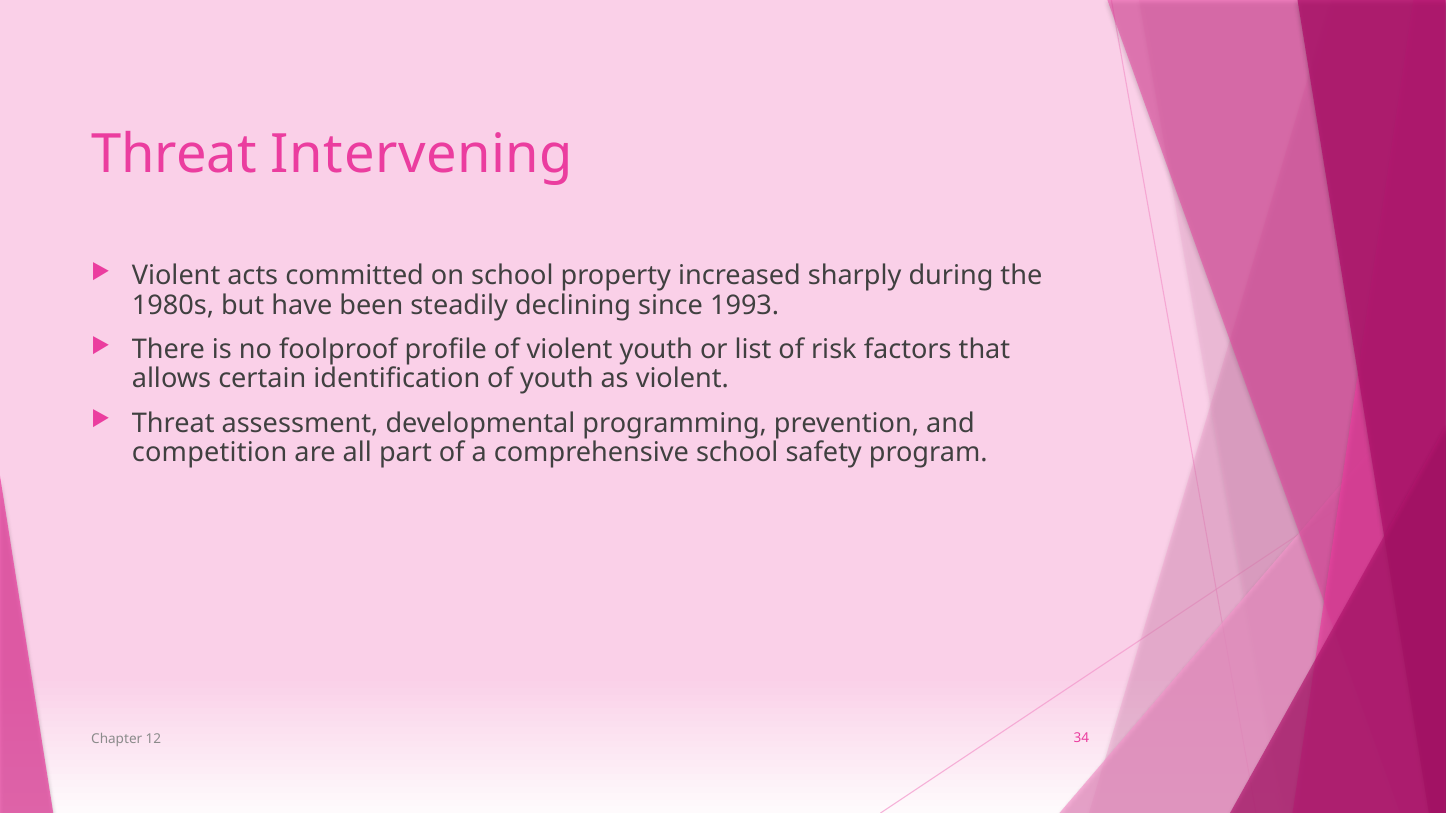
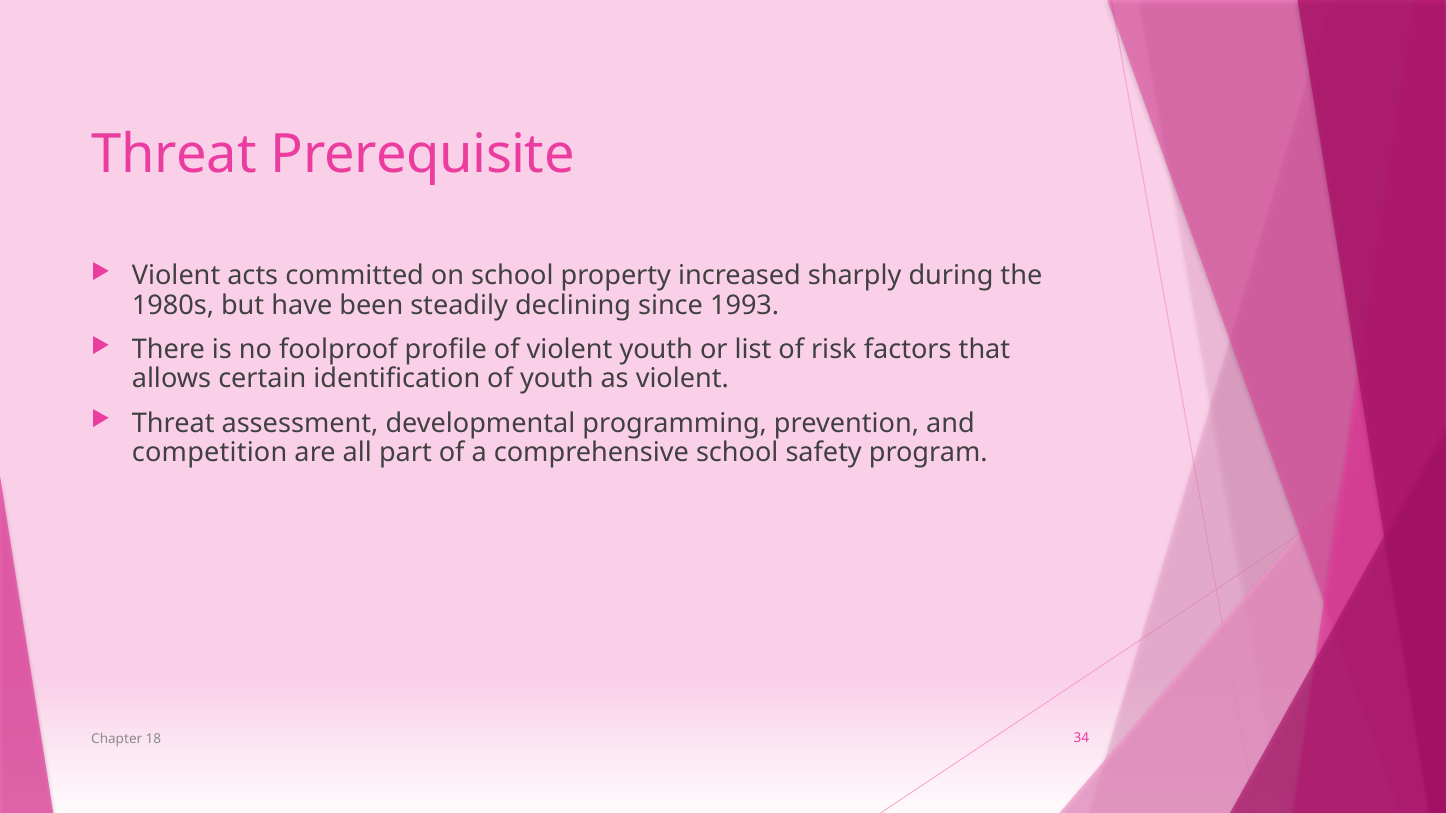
Intervening: Intervening -> Prerequisite
12: 12 -> 18
